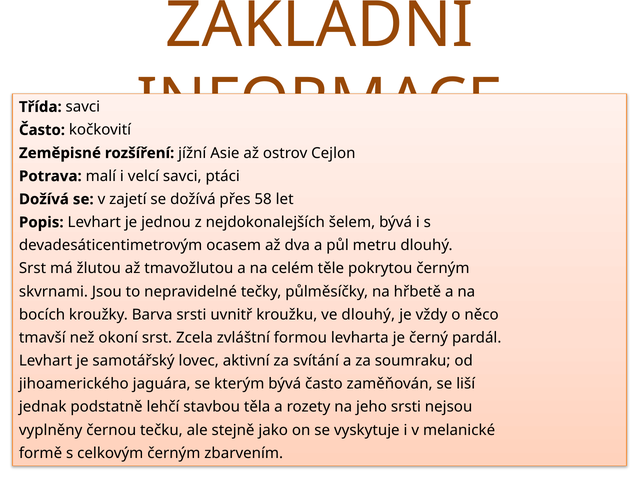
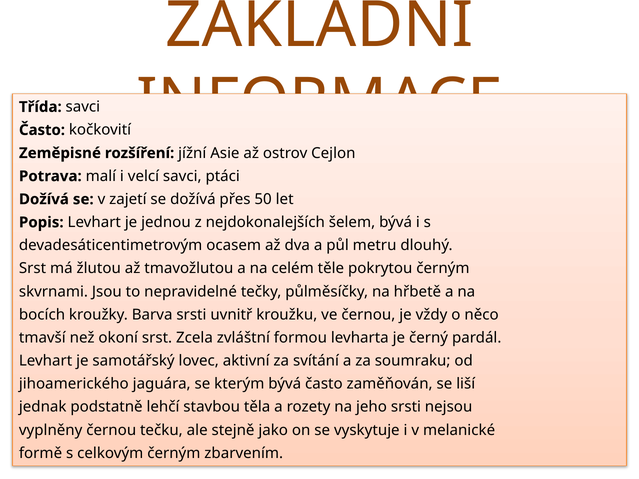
58: 58 -> 50
ve dlouhý: dlouhý -> černou
